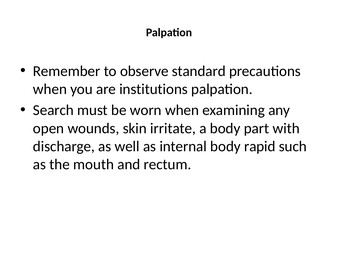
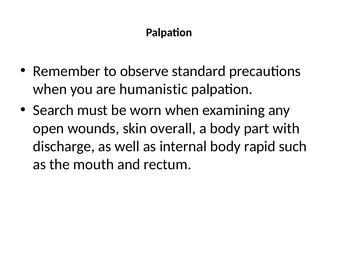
institutions: institutions -> humanistic
irritate: irritate -> overall
